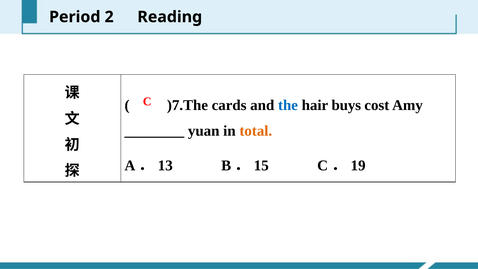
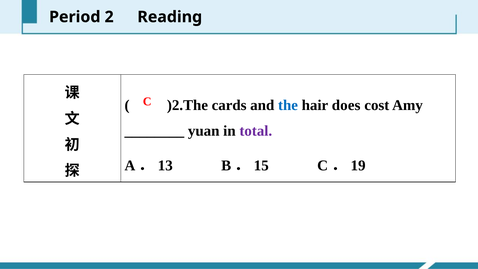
)7.The: )7.The -> )2.The
buys: buys -> does
total colour: orange -> purple
